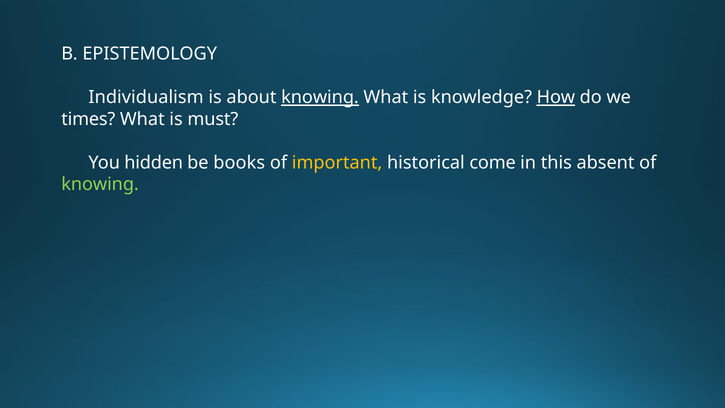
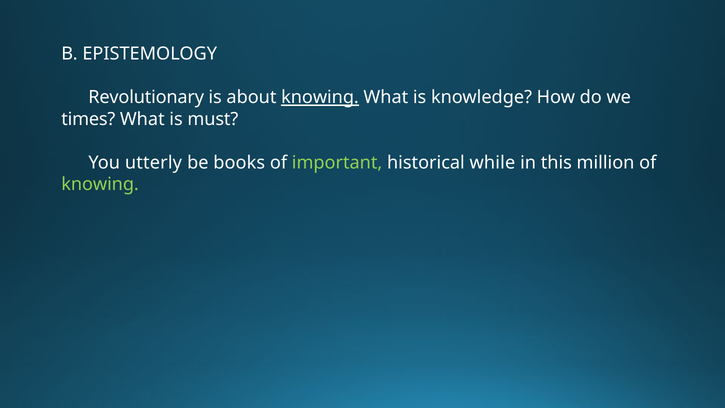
Individualism: Individualism -> Revolutionary
How underline: present -> none
hidden: hidden -> utterly
important colour: yellow -> light green
come: come -> while
absent: absent -> million
